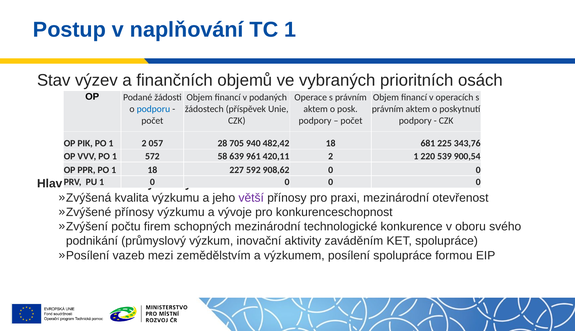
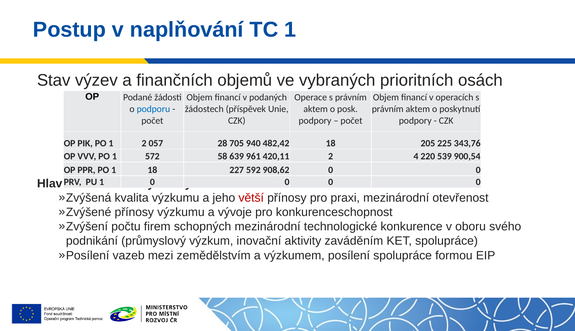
681: 681 -> 205
2 1: 1 -> 4
větší colour: purple -> red
